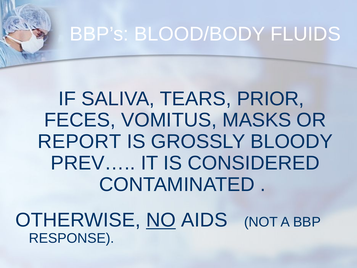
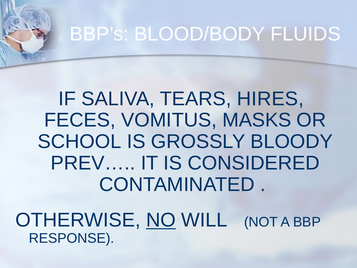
PRIOR: PRIOR -> HIRES
REPORT: REPORT -> SCHOOL
AIDS: AIDS -> WILL
